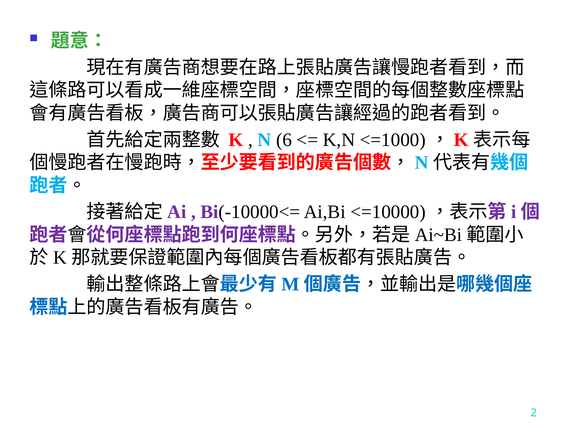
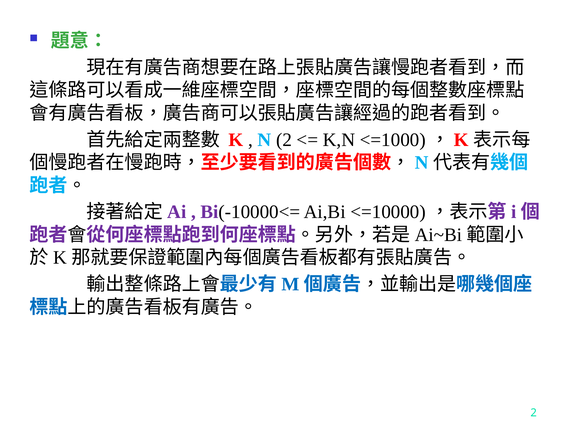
N 6: 6 -> 2
